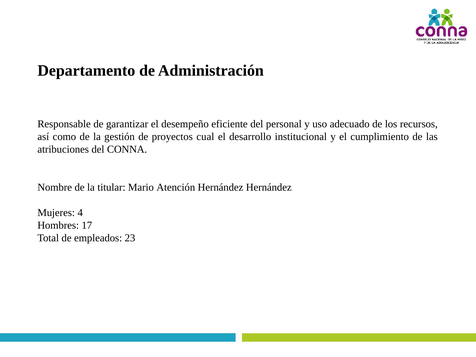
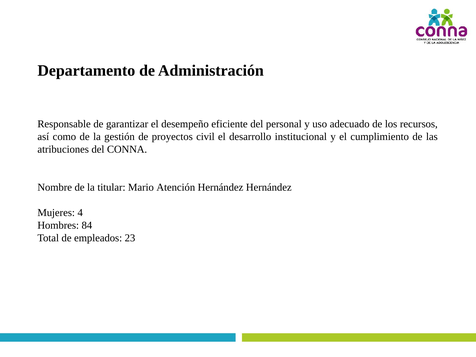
cual: cual -> civil
17: 17 -> 84
